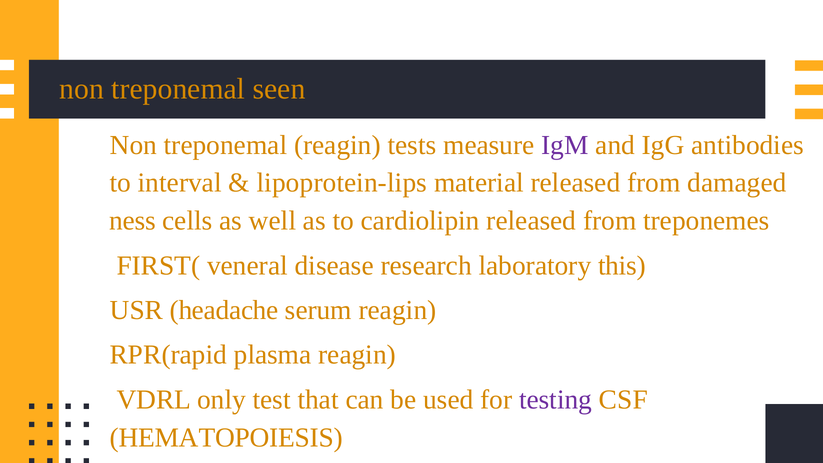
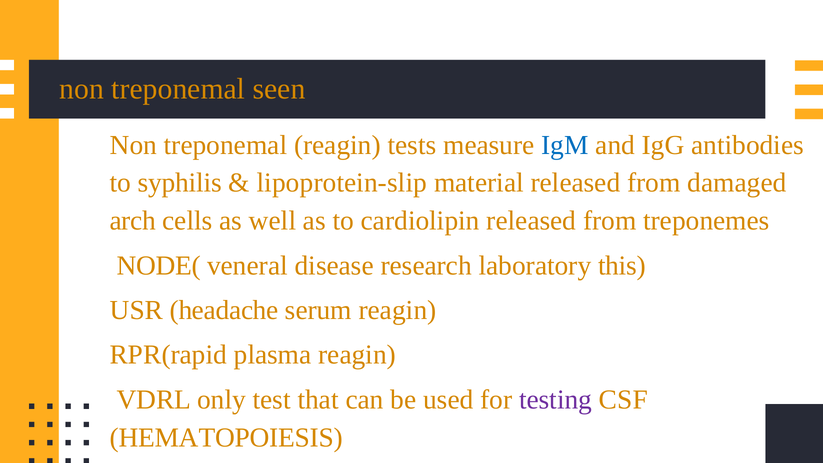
IgM colour: purple -> blue
interval: interval -> syphilis
lipoprotein-lips: lipoprotein-lips -> lipoprotein-slip
ness: ness -> arch
FIRST(: FIRST( -> NODE(
